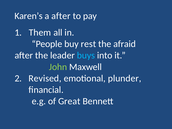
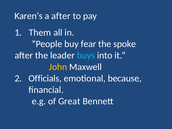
rest: rest -> fear
afraid: afraid -> spoke
John colour: light green -> yellow
Revised: Revised -> Officials
plunder: plunder -> because
